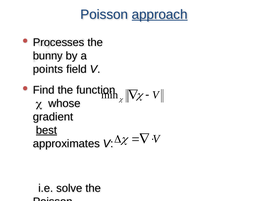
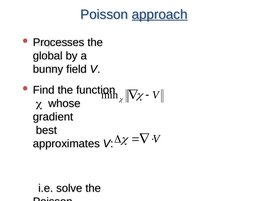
bunny: bunny -> global
points: points -> bunny
best underline: present -> none
